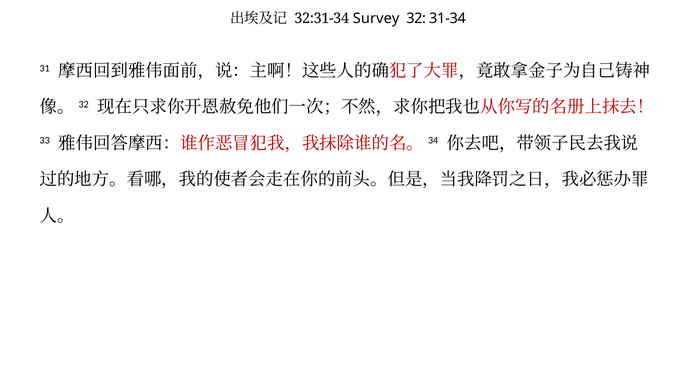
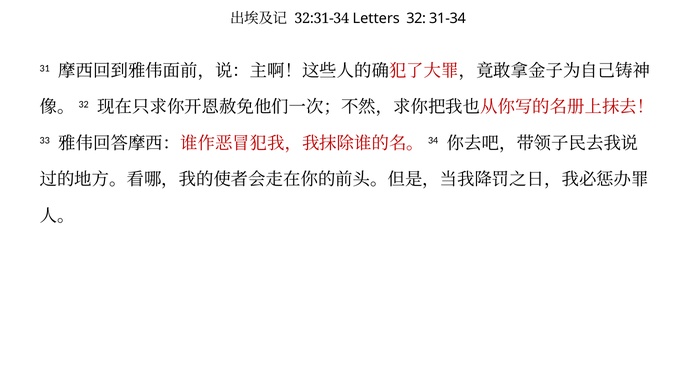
Survey: Survey -> Letters
